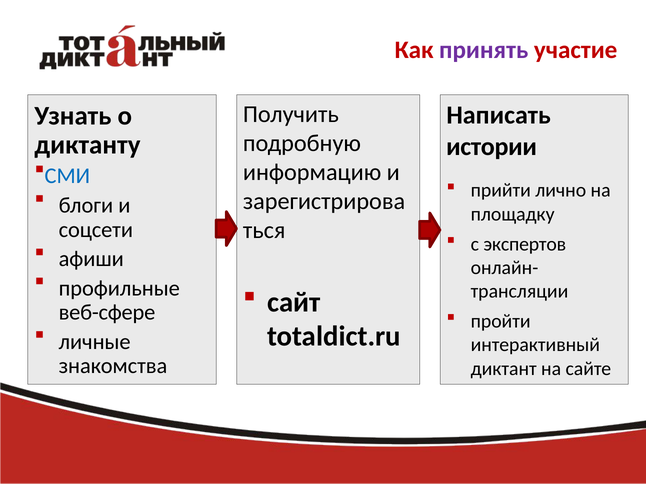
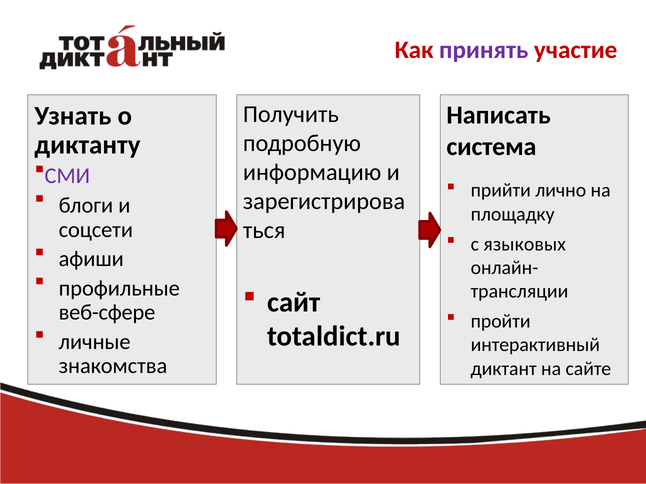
истории: истории -> система
СМИ colour: blue -> purple
экспертов: экспертов -> языковых
